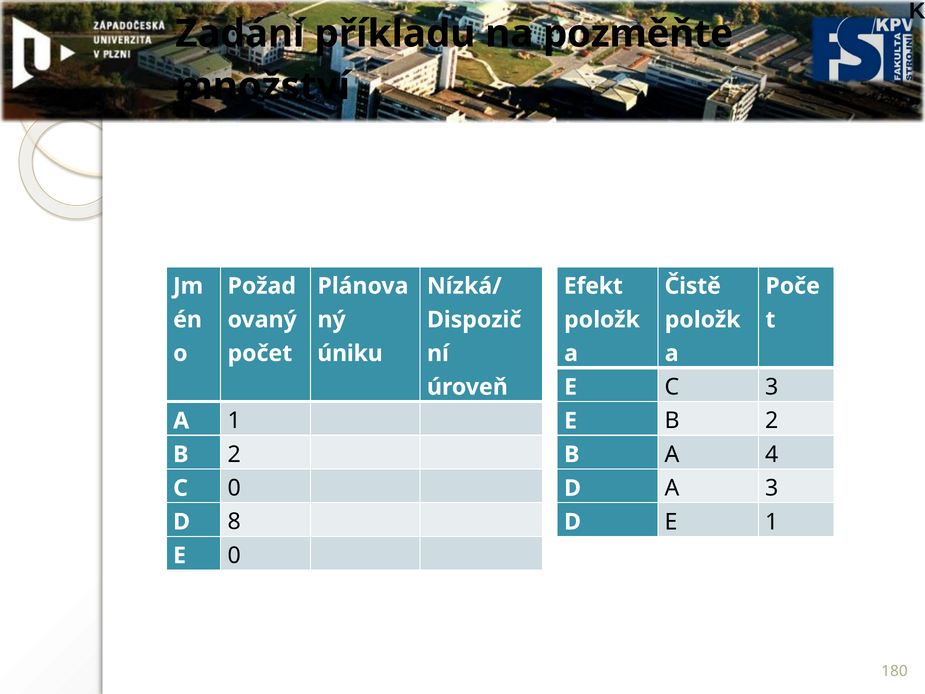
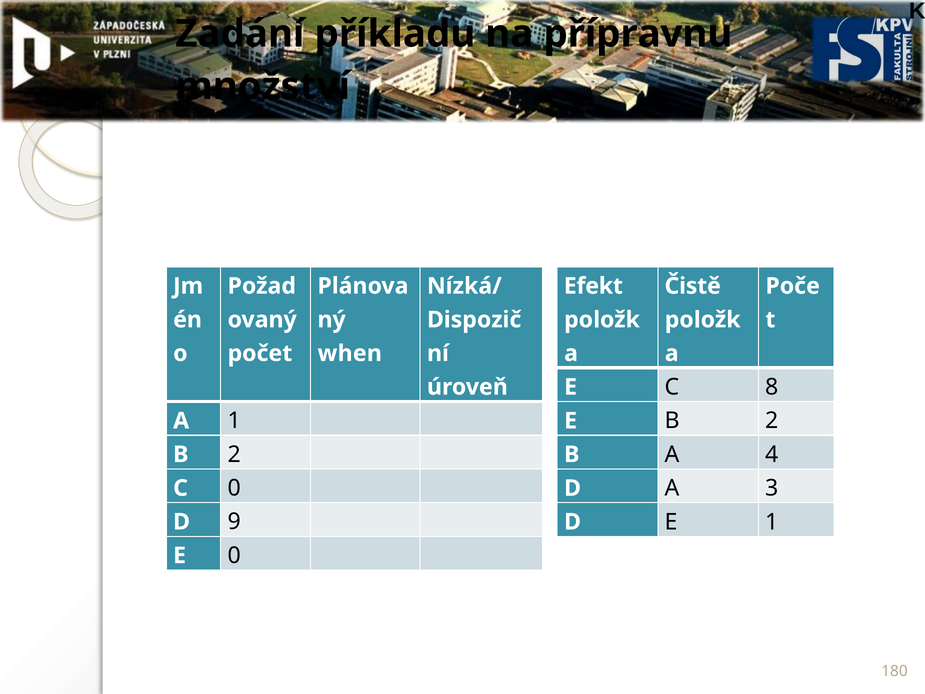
pozměňte: pozměňte -> přípravnu
úniku: úniku -> when
C 3: 3 -> 8
8: 8 -> 9
